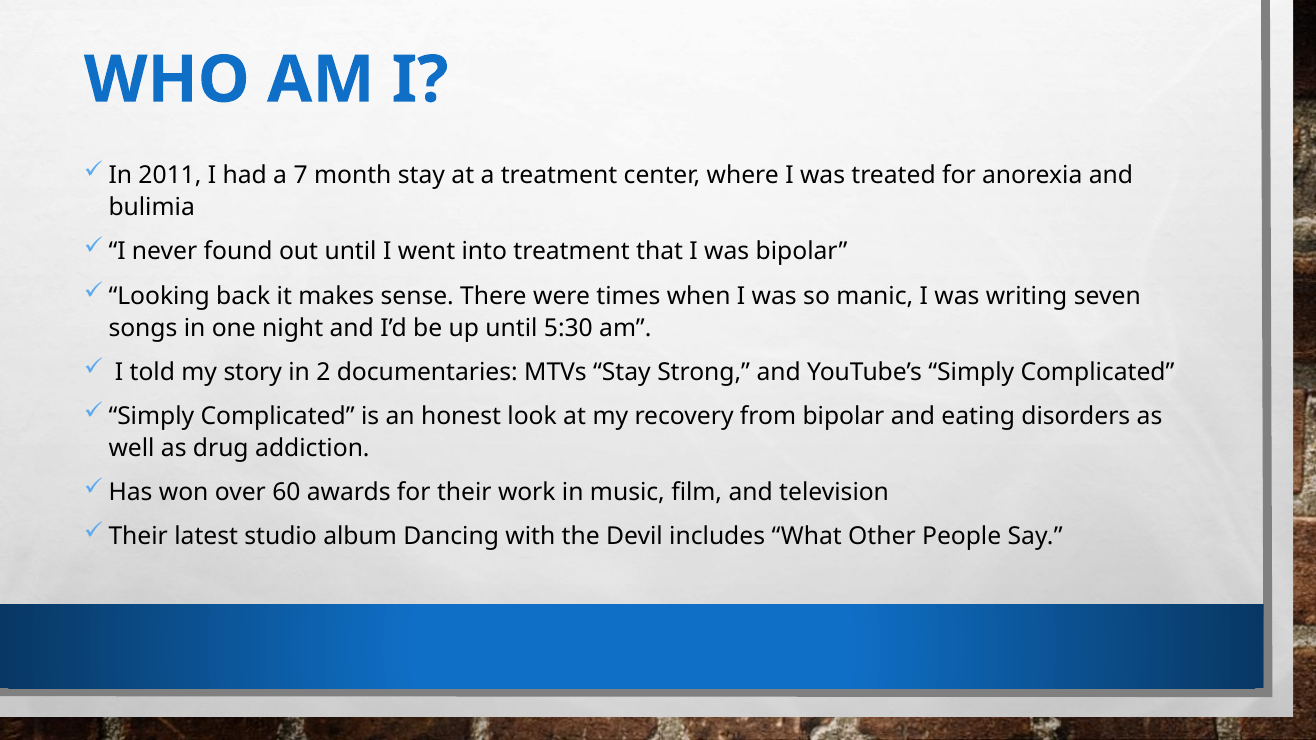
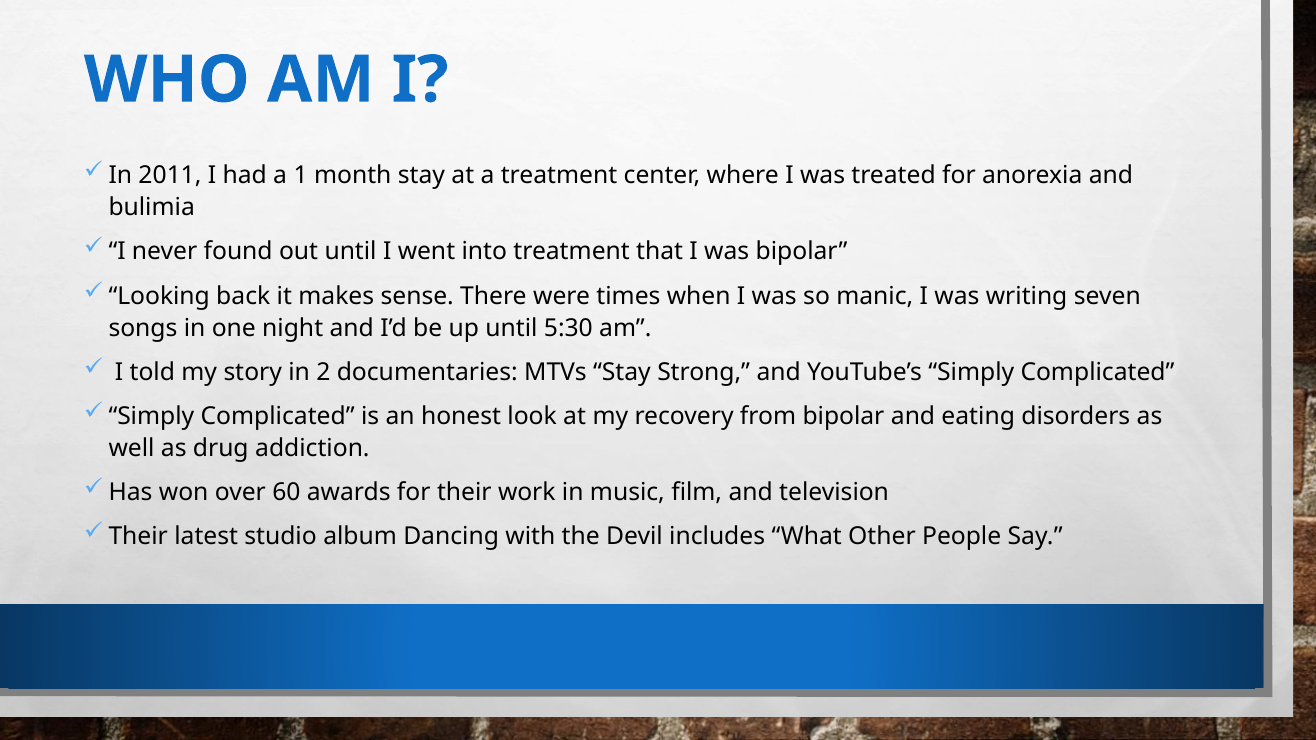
7: 7 -> 1
